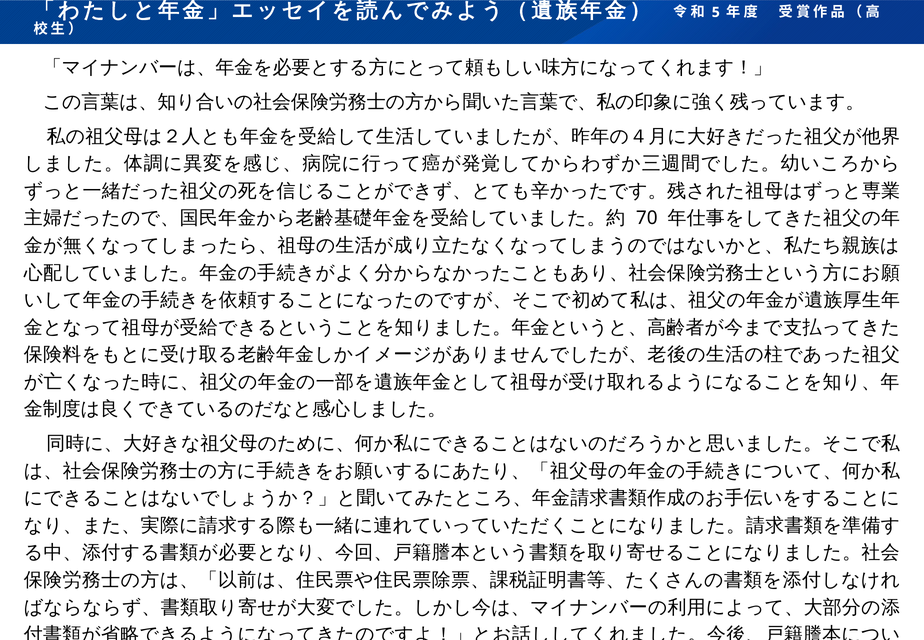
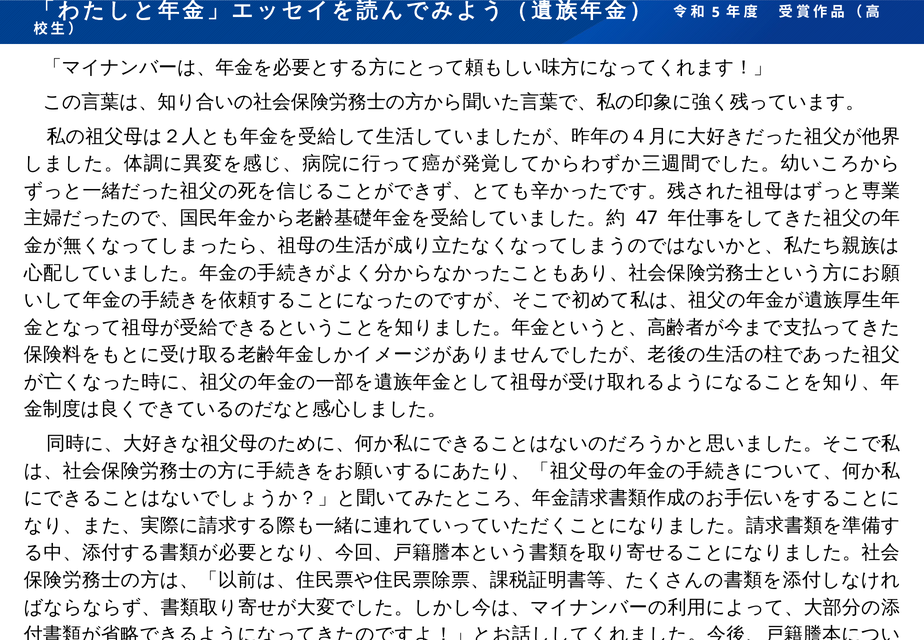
70: 70 -> 47
